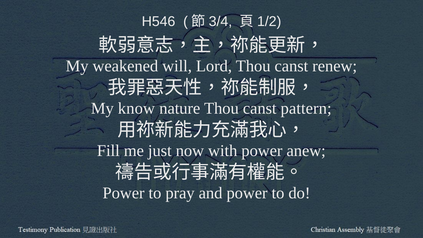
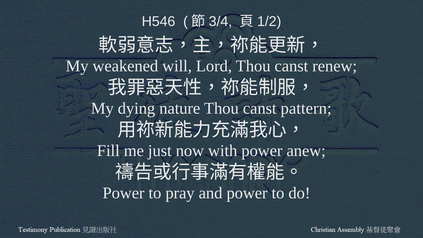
know: know -> dying
